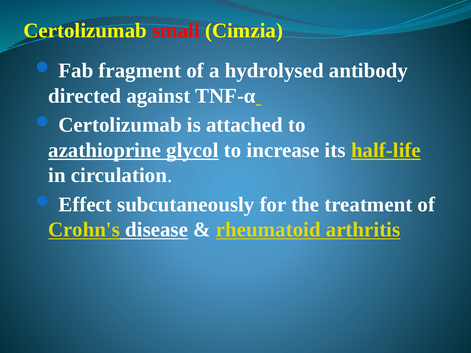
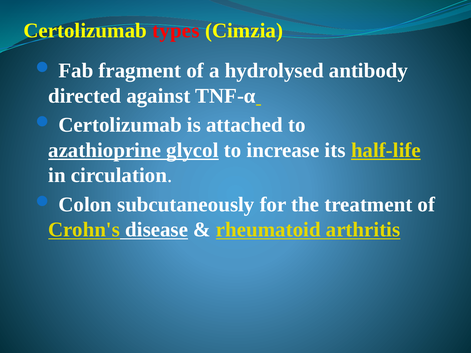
small: small -> types
Effect: Effect -> Colon
